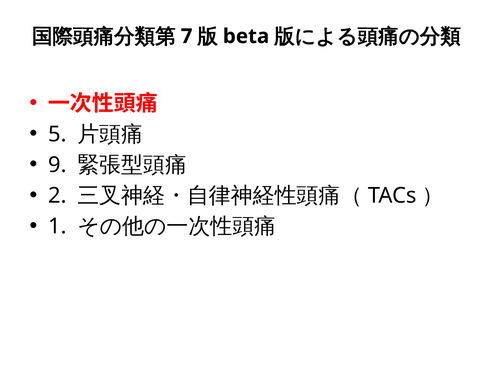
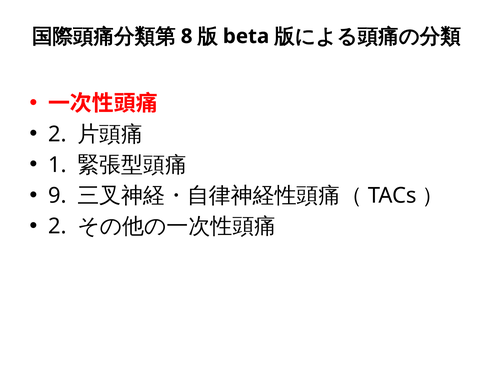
7: 7 -> 8
5 at (57, 134): 5 -> 2
9: 9 -> 1
2: 2 -> 9
1 at (57, 226): 1 -> 2
